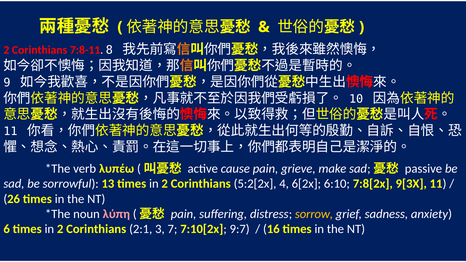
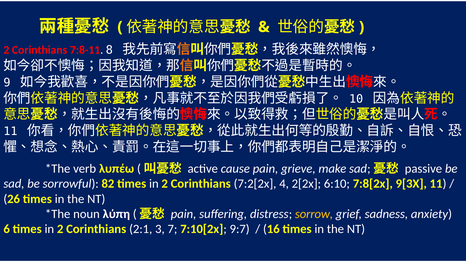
13: 13 -> 82
5:2[2x: 5:2[2x -> 7:2[2x
6[2x: 6[2x -> 2[2x
λύπη colour: pink -> white
